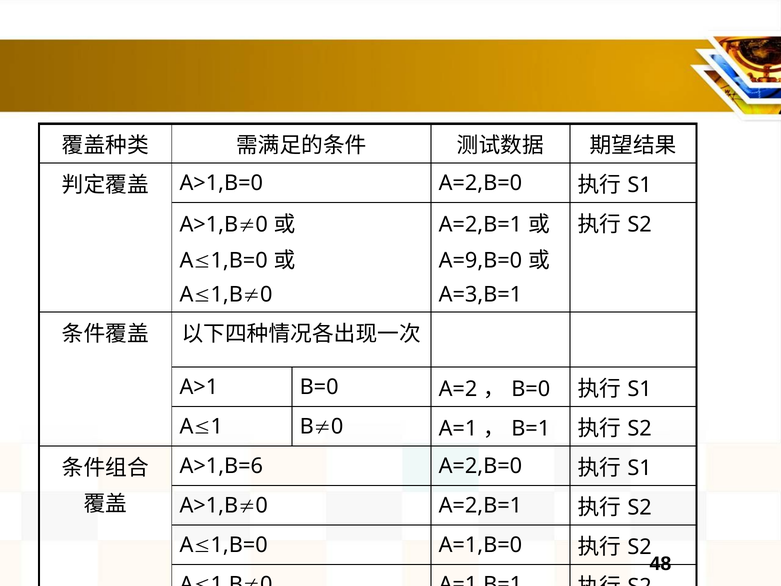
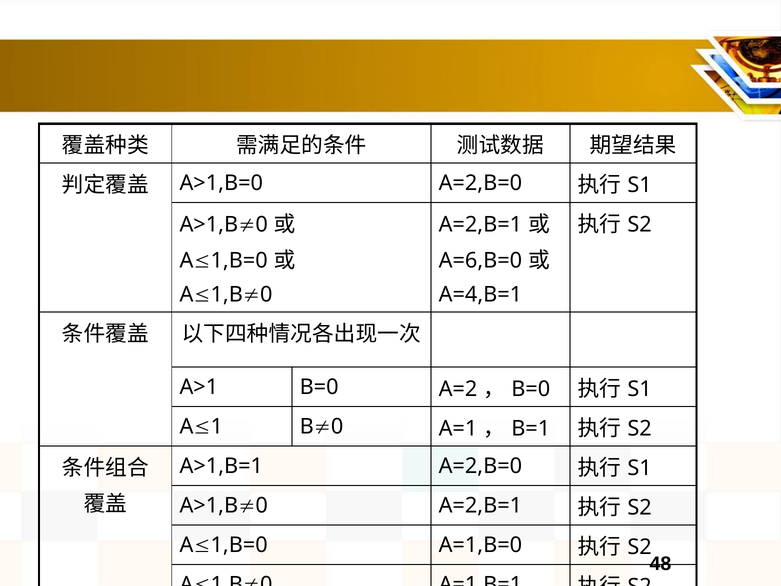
A=9,B=0: A=9,B=0 -> A=6,B=0
A=3,B=1: A=3,B=1 -> A=4,B=1
A>1,B=6: A>1,B=6 -> A>1,B=1
